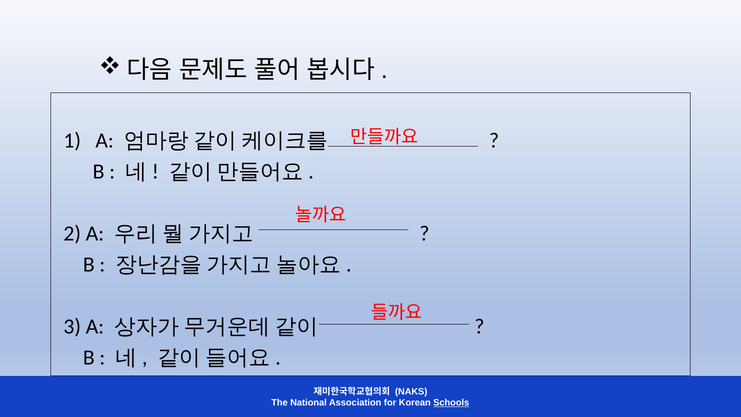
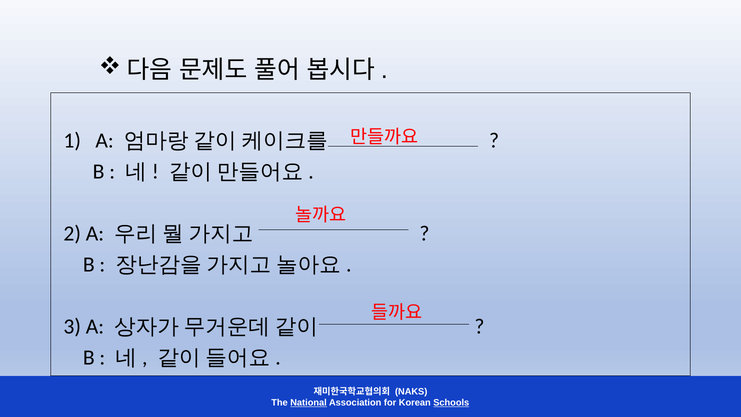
National underline: none -> present
